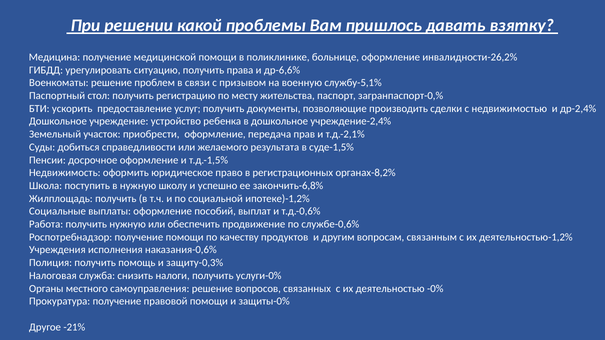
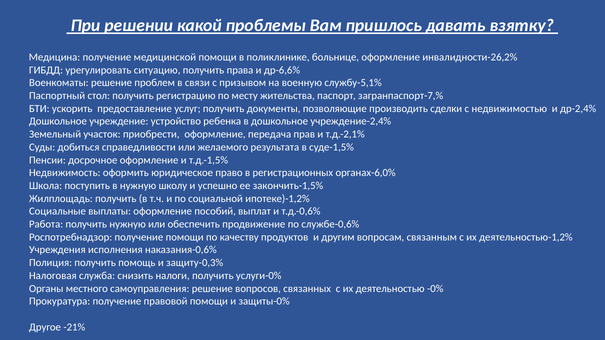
загранпаспорт-0,%: загранпаспорт-0,% -> загранпаспорт-7,%
органах-8,2%: органах-8,2% -> органах-6,0%
закончить-6,8%: закончить-6,8% -> закончить-1,5%
